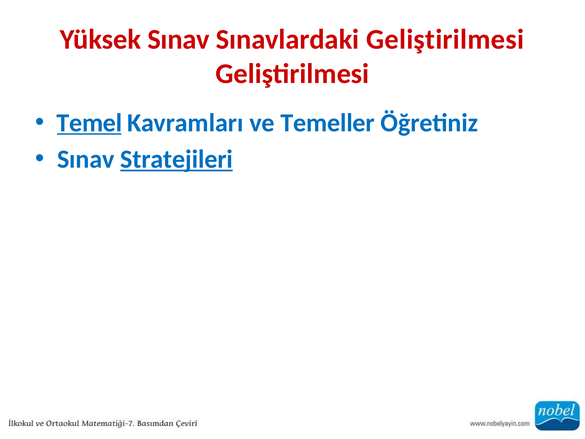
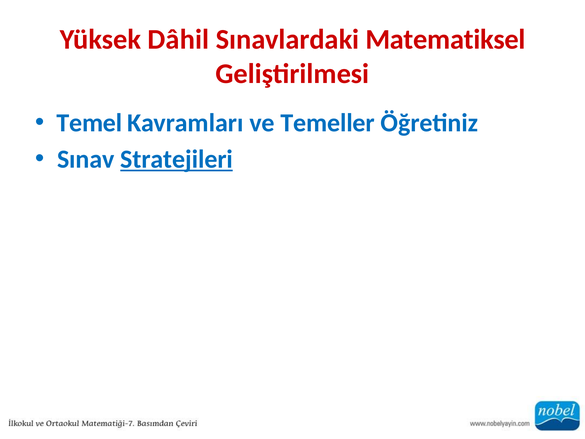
Yüksek Sınav: Sınav -> Dâhil
Sınavlardaki Geliştirilmesi: Geliştirilmesi -> Matematiksel
Temel underline: present -> none
